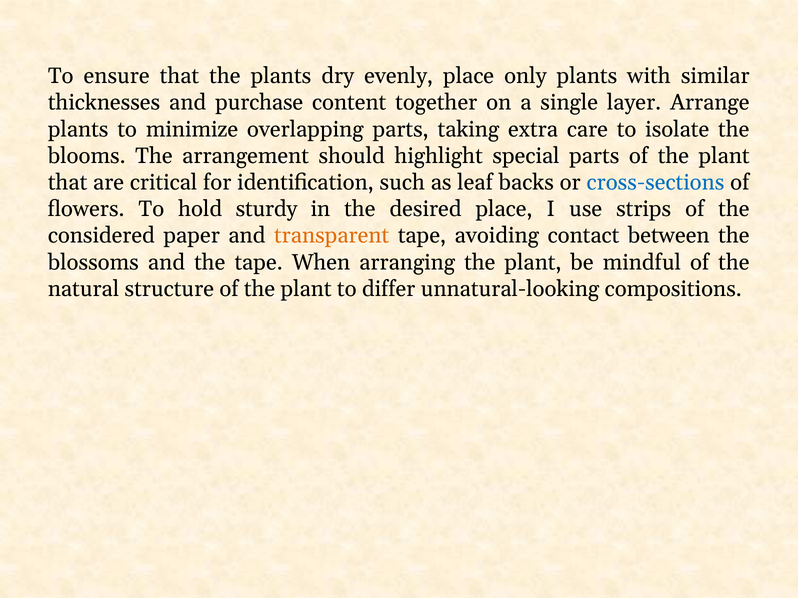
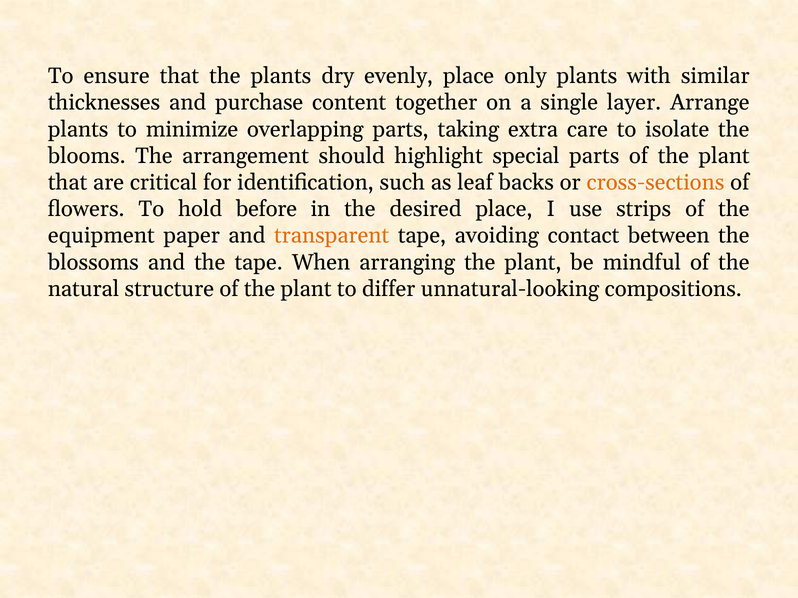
cross-sections colour: blue -> orange
sturdy: sturdy -> before
considered: considered -> equipment
